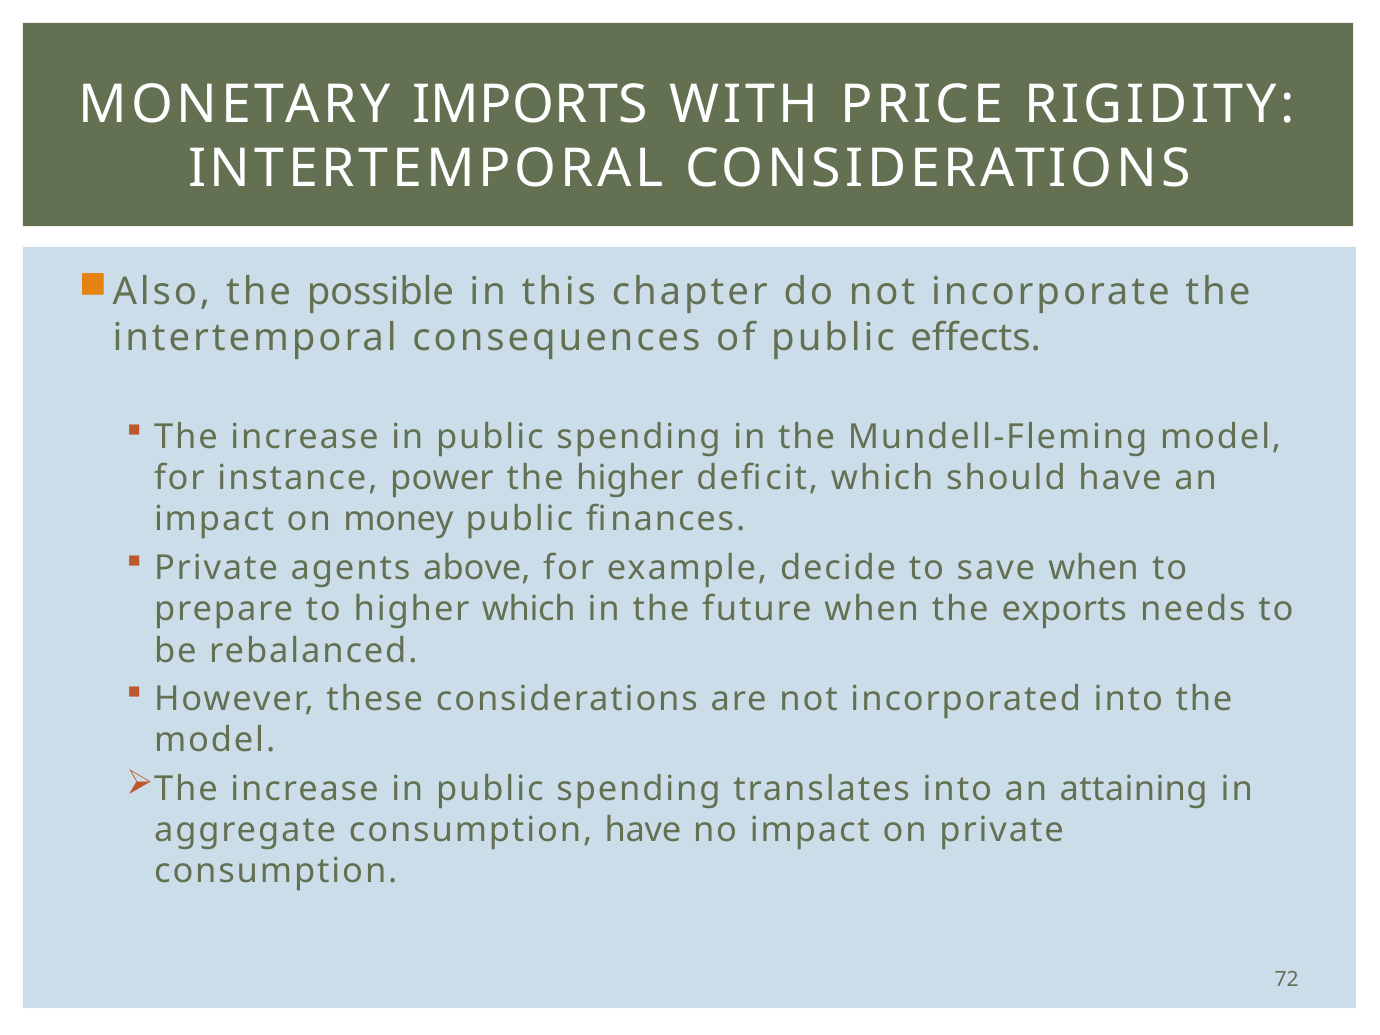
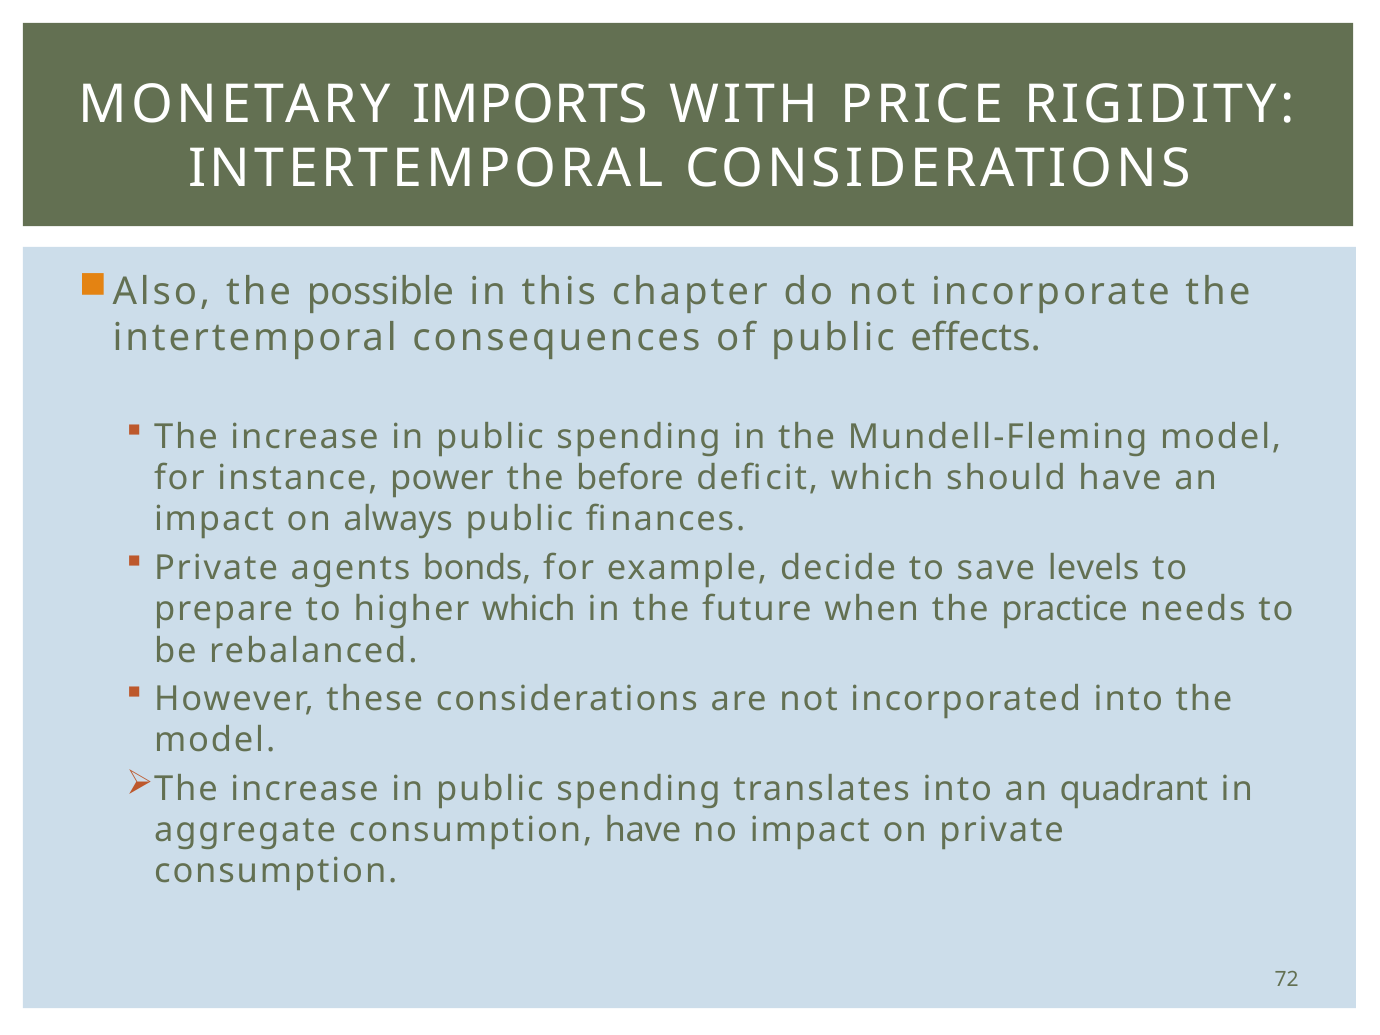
the higher: higher -> before
money: money -> always
above: above -> bonds
save when: when -> levels
exports: exports -> practice
attaining: attaining -> quadrant
